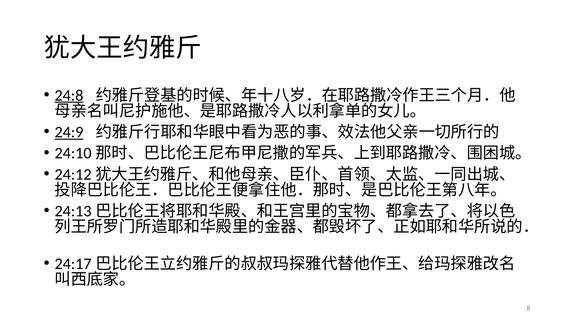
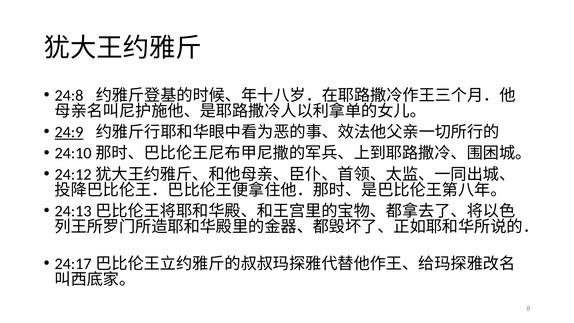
24:8 underline: present -> none
